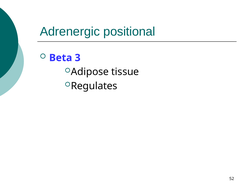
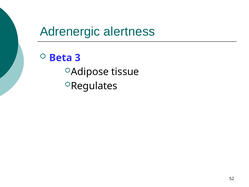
positional: positional -> alertness
